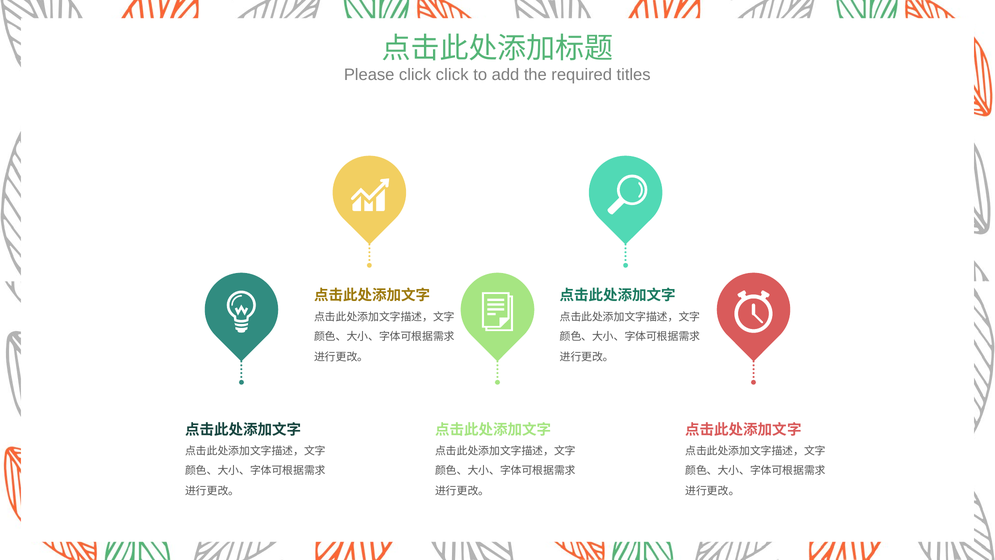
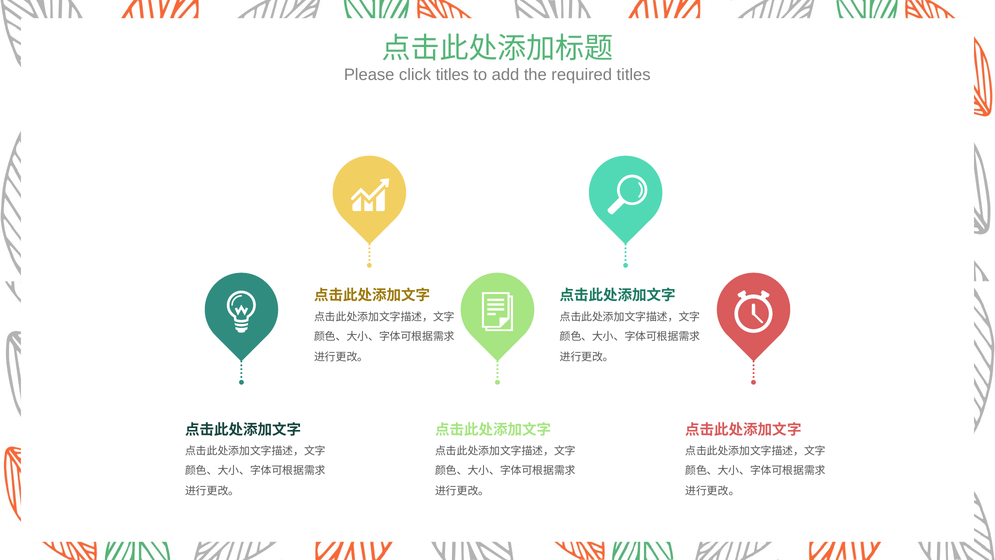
click click: click -> titles
